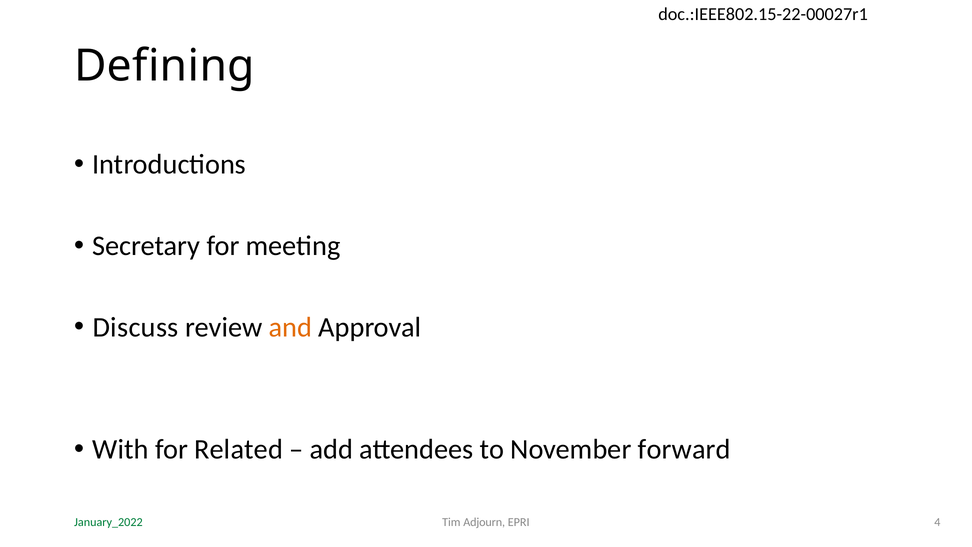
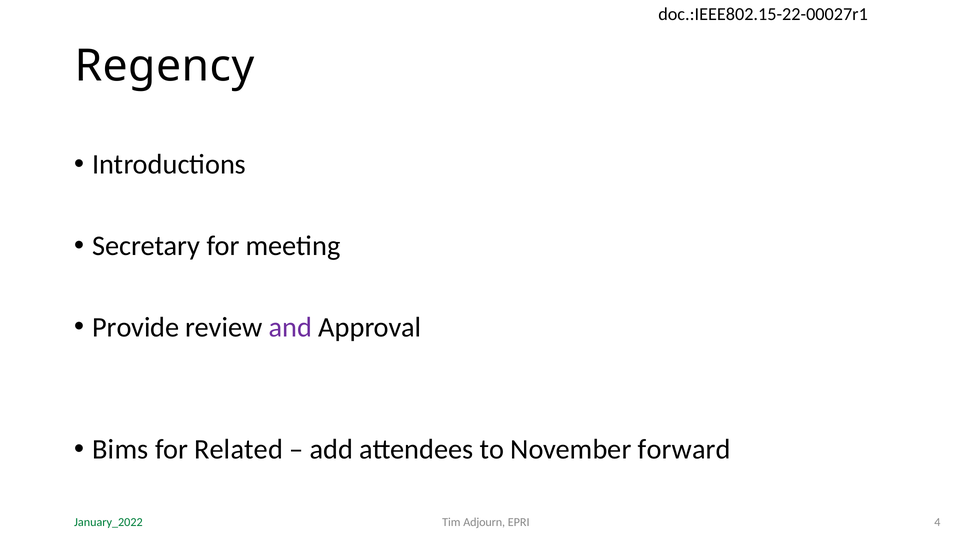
Defining: Defining -> Regency
Discuss: Discuss -> Provide
and colour: orange -> purple
With: With -> Bims
